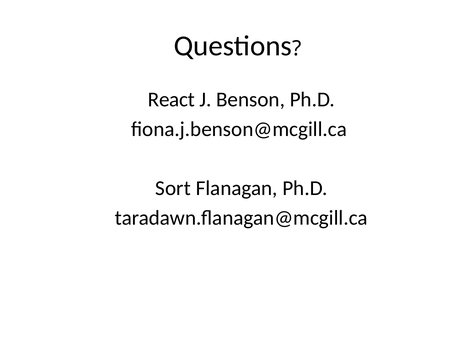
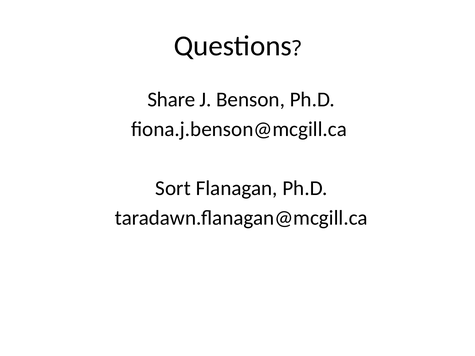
React: React -> Share
